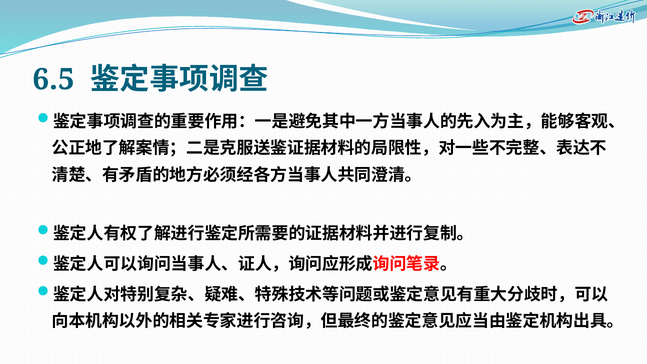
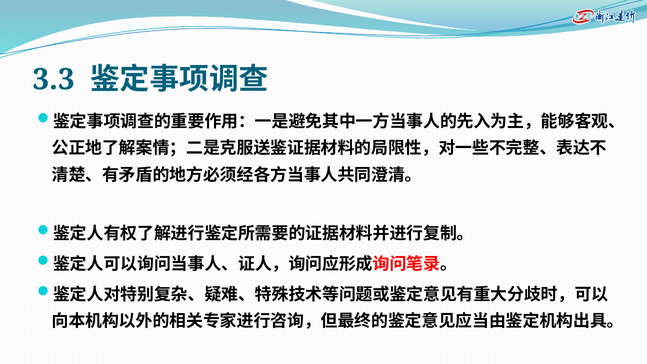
6.5: 6.5 -> 3.3
